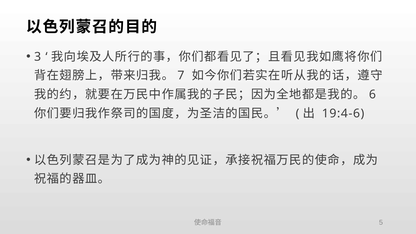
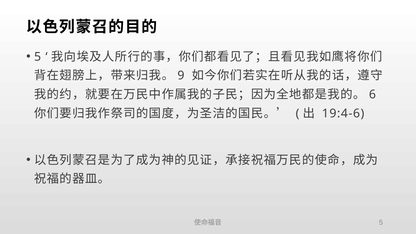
3 at (38, 57): 3 -> 5
7: 7 -> 9
